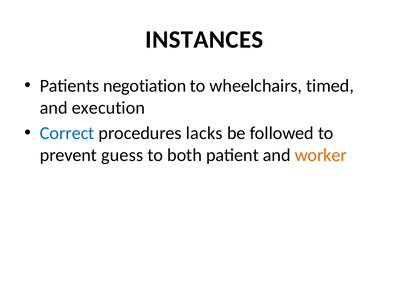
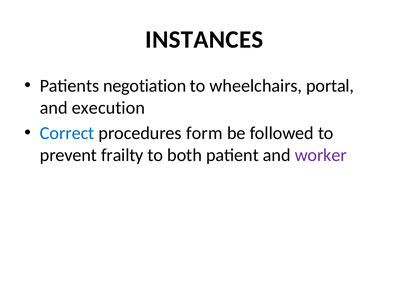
timed: timed -> portal
lacks: lacks -> form
guess: guess -> frailty
worker colour: orange -> purple
